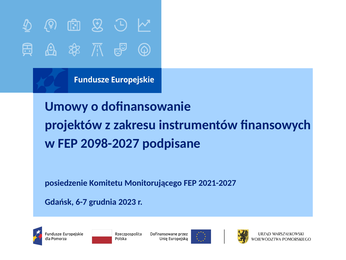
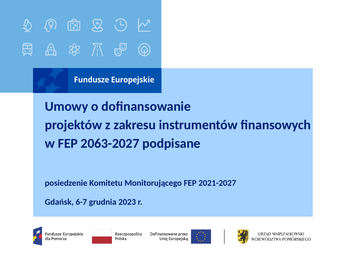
2098-2027: 2098-2027 -> 2063-2027
